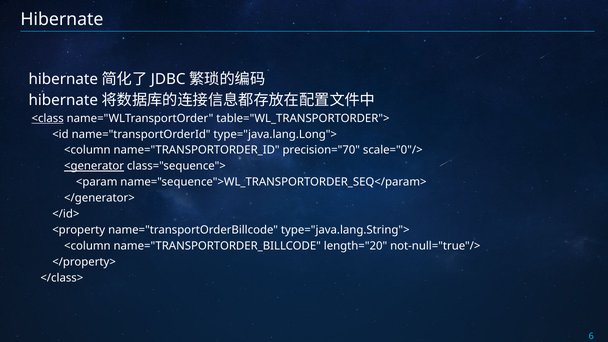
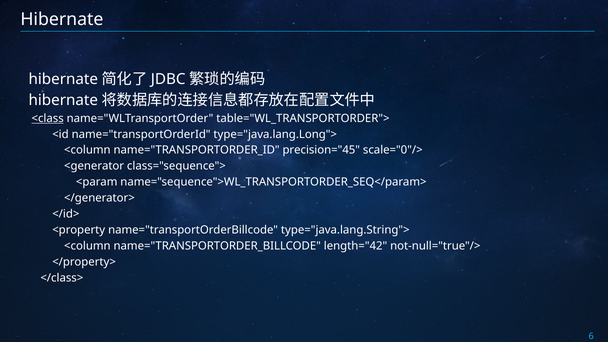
precision="70: precision="70 -> precision="45
<generator underline: present -> none
length="20: length="20 -> length="42
